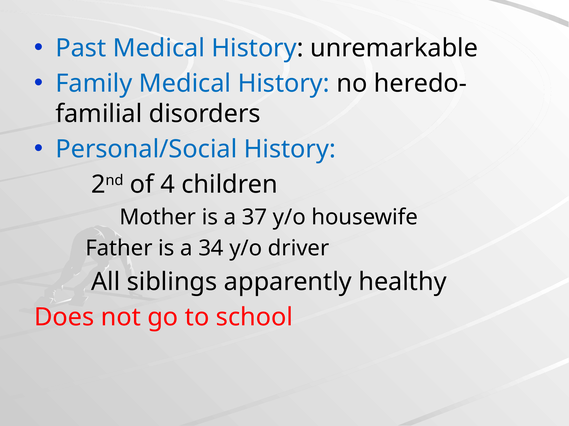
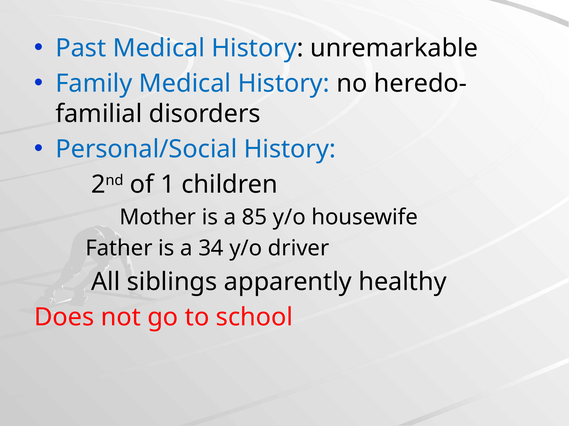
4: 4 -> 1
37: 37 -> 85
